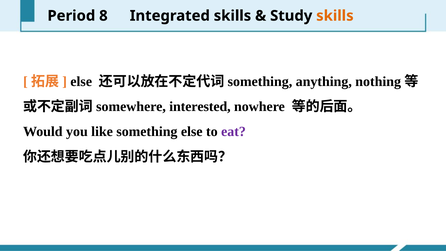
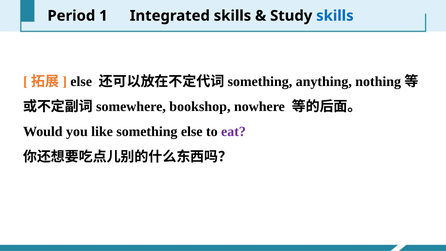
8: 8 -> 1
skills at (335, 16) colour: orange -> blue
interested: interested -> bookshop
